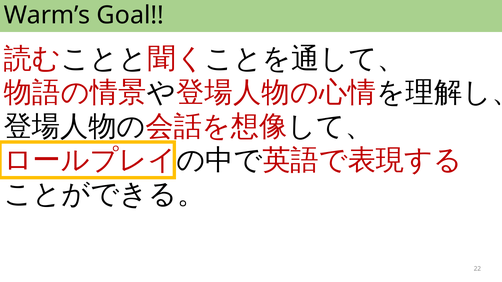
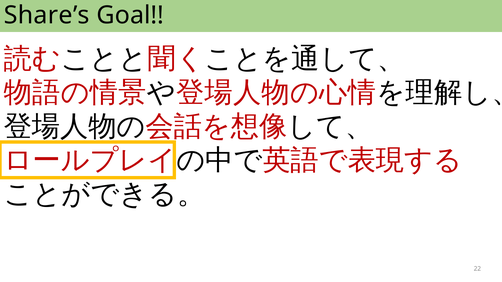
Warm’s: Warm’s -> Share’s
